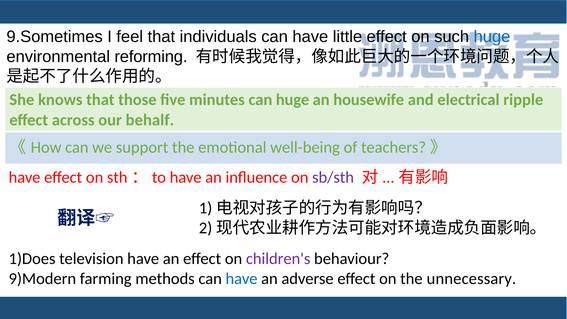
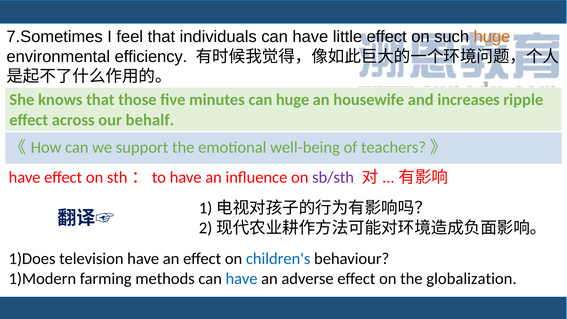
9.Sometimes: 9.Sometimes -> 7.Sometimes
huge at (492, 37) colour: blue -> orange
reforming: reforming -> efficiency
electrical: electrical -> increases
children's colour: purple -> blue
9)Modern: 9)Modern -> 1)Modern
unnecessary: unnecessary -> globalization
